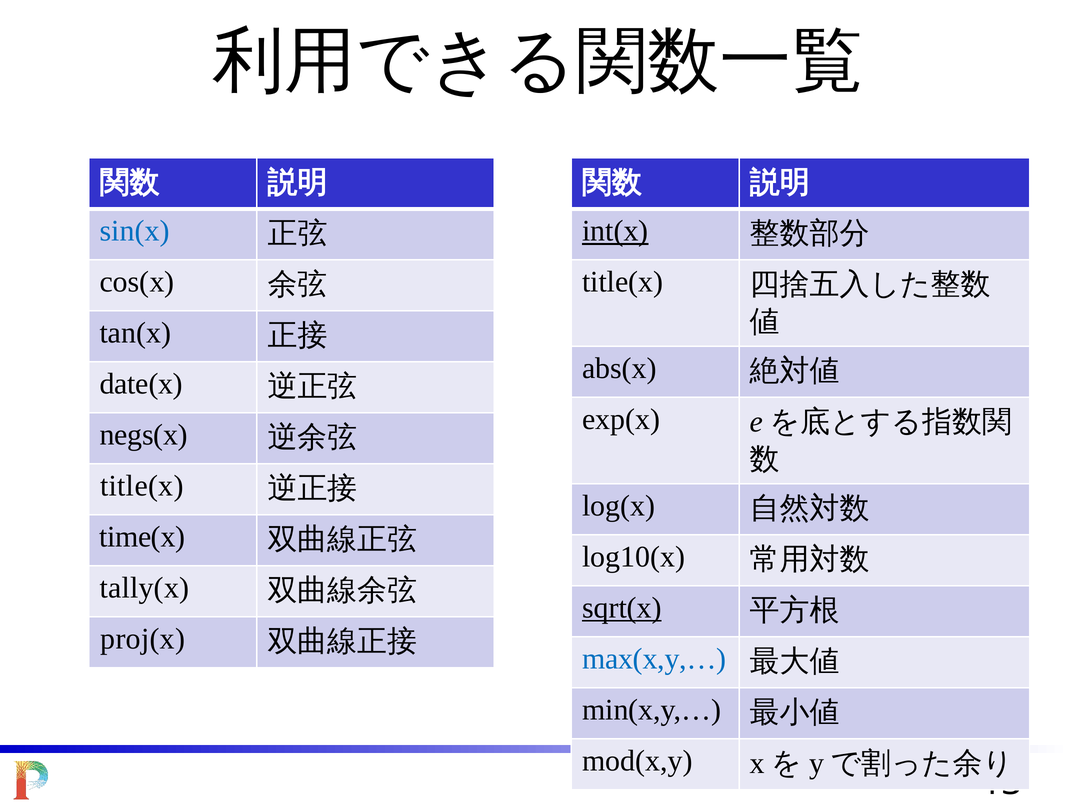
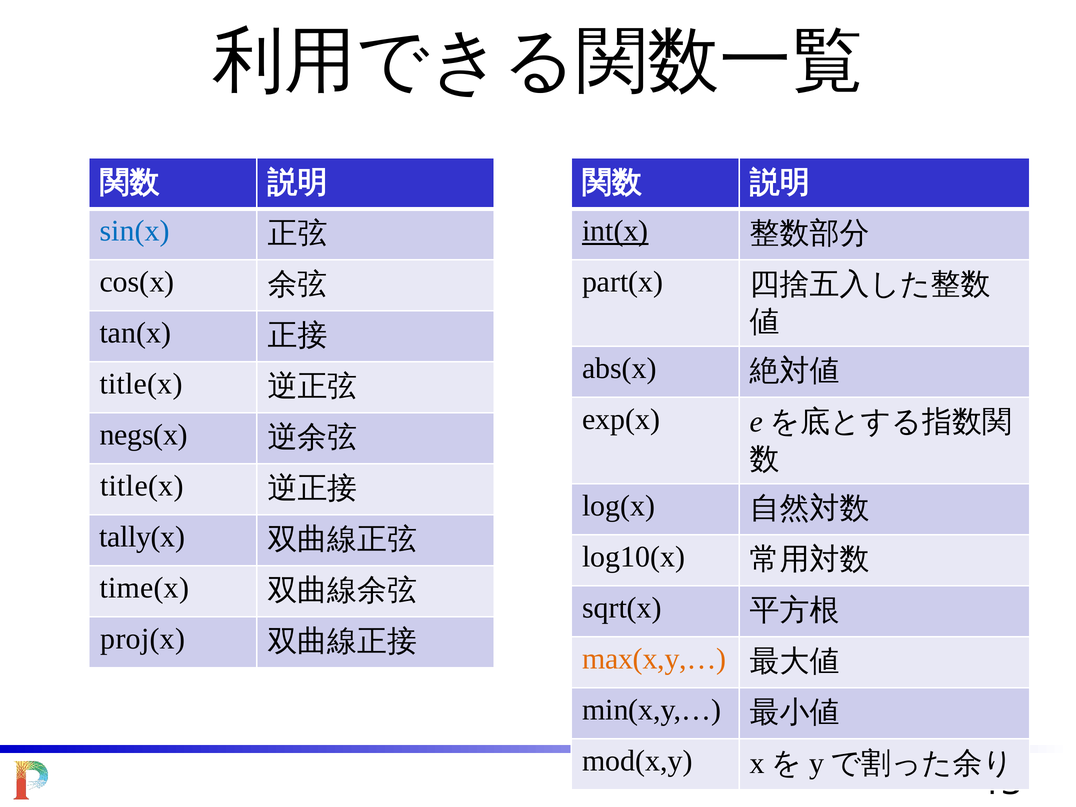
title(x at (623, 282): title(x -> part(x
date(x at (141, 384): date(x -> title(x
time(x: time(x -> tally(x
tally(x: tally(x -> time(x
sqrt(x underline: present -> none
max(x,y,… colour: blue -> orange
